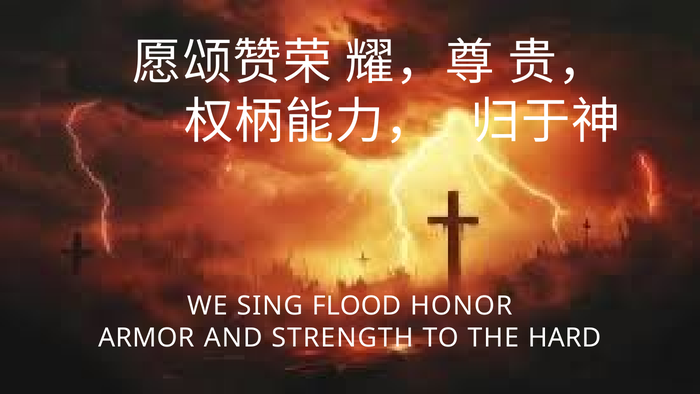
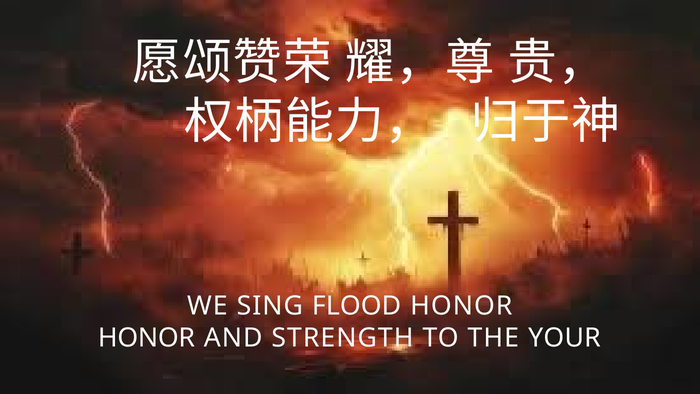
ARMOR at (146, 338): ARMOR -> HONOR
HARD: HARD -> YOUR
